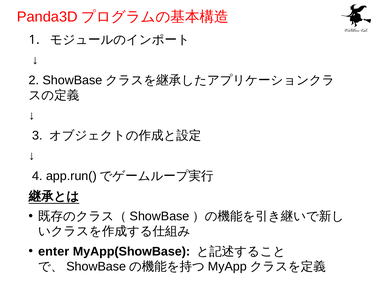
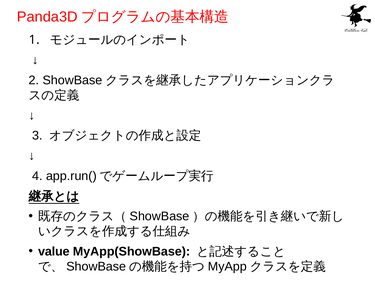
enter: enter -> value
